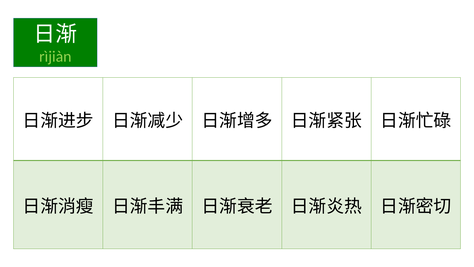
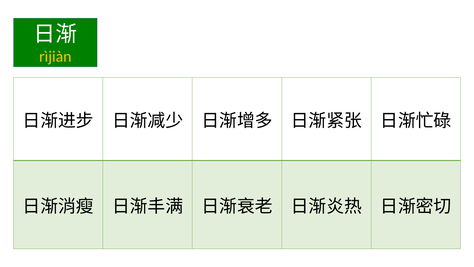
rìjiàn colour: light green -> yellow
